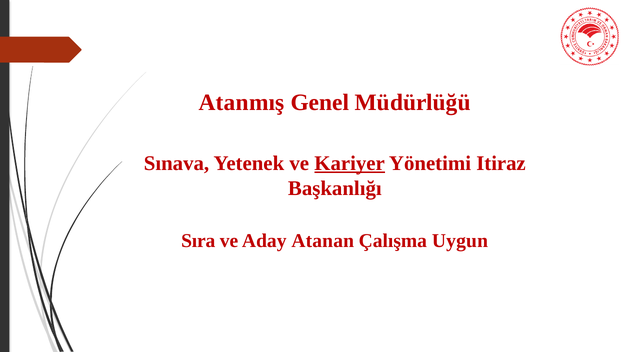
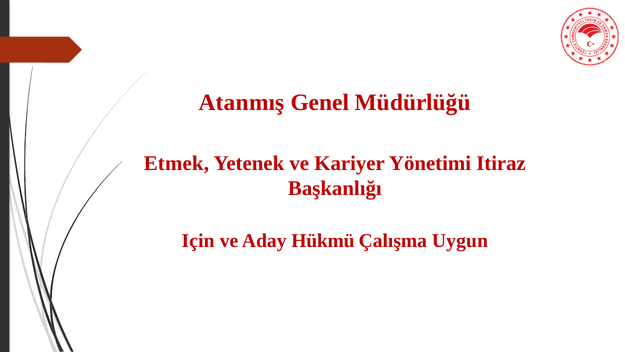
Sınava: Sınava -> Etmek
Kariyer underline: present -> none
Sıra: Sıra -> Için
Atanan: Atanan -> Hükmü
